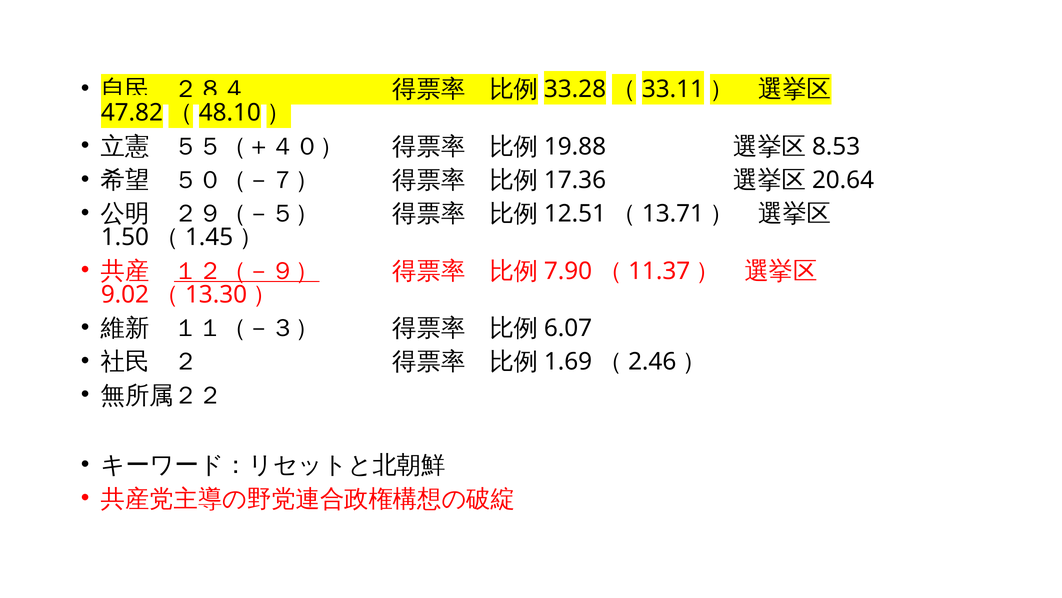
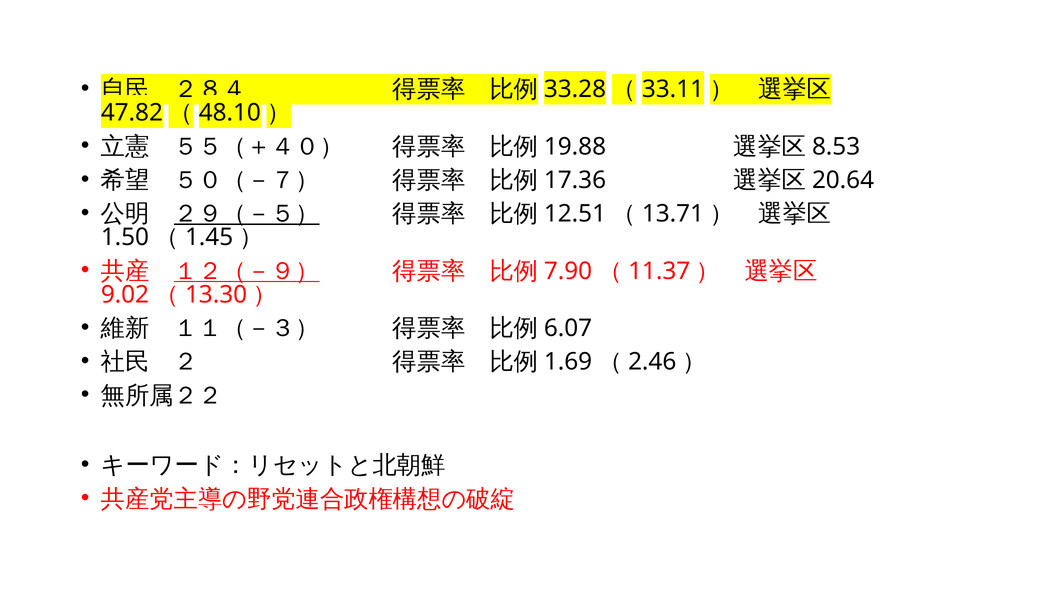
２９（－５） underline: none -> present
